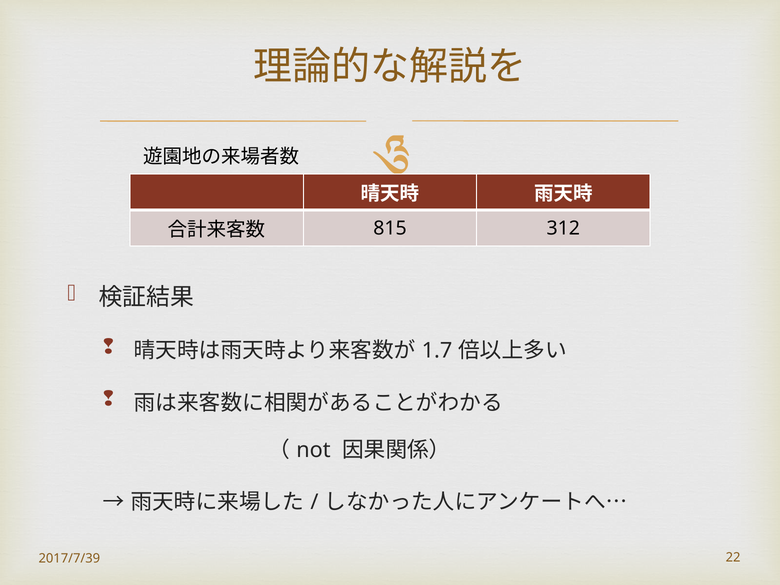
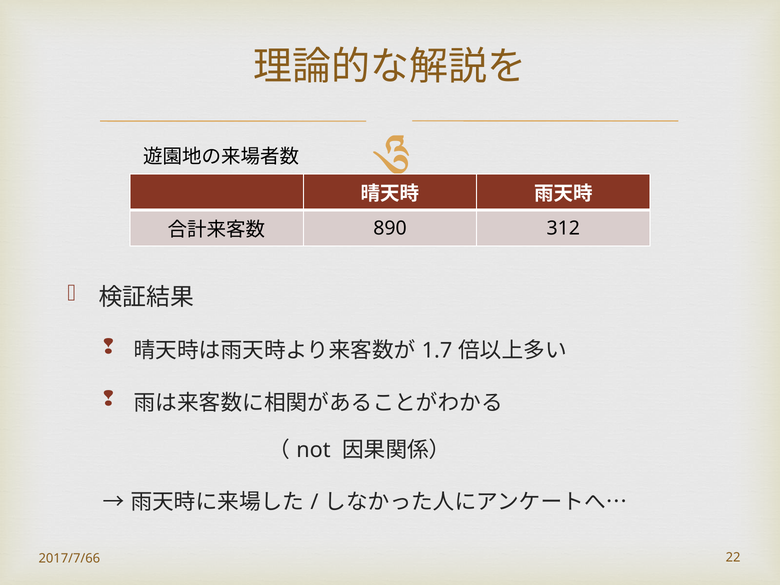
815: 815 -> 890
2017/7/39: 2017/7/39 -> 2017/7/66
